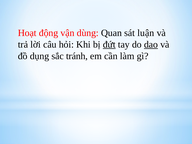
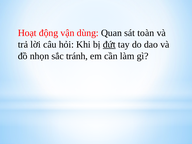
luận: luận -> toàn
dao underline: present -> none
dụng: dụng -> nhọn
